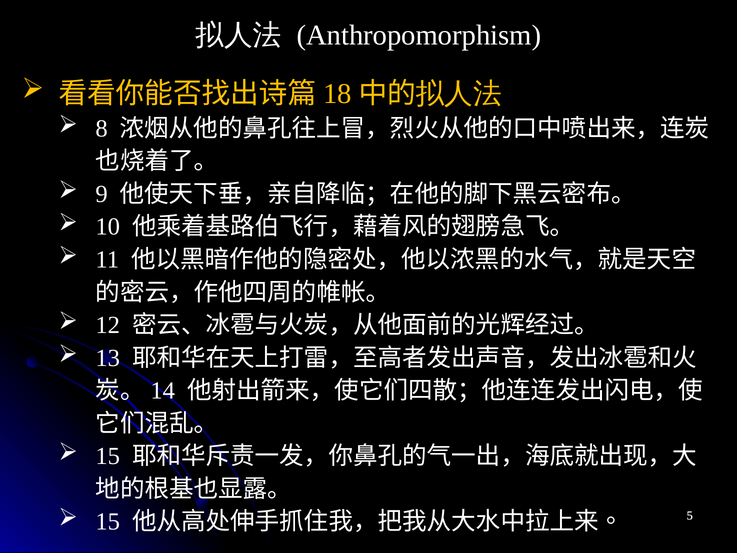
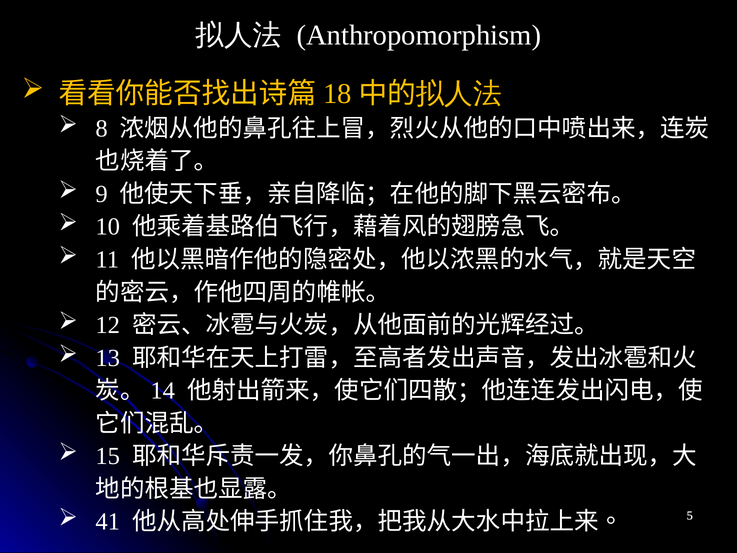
15 at (108, 522): 15 -> 41
